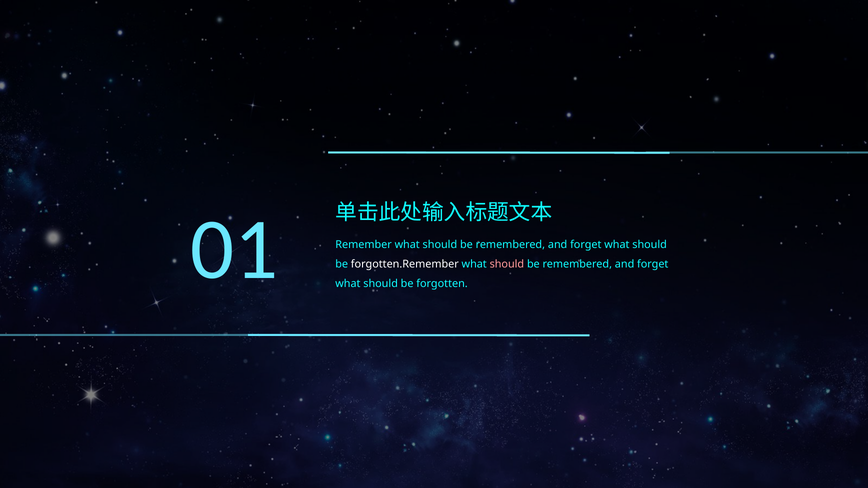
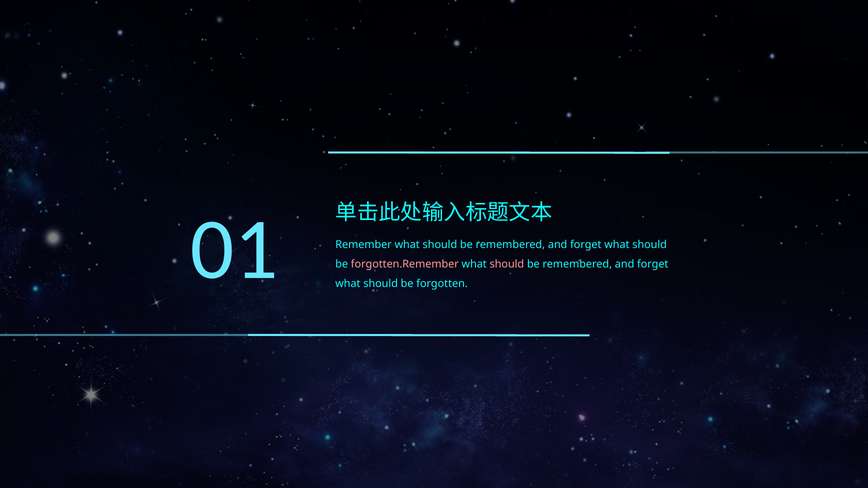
forgotten.Remember colour: white -> pink
